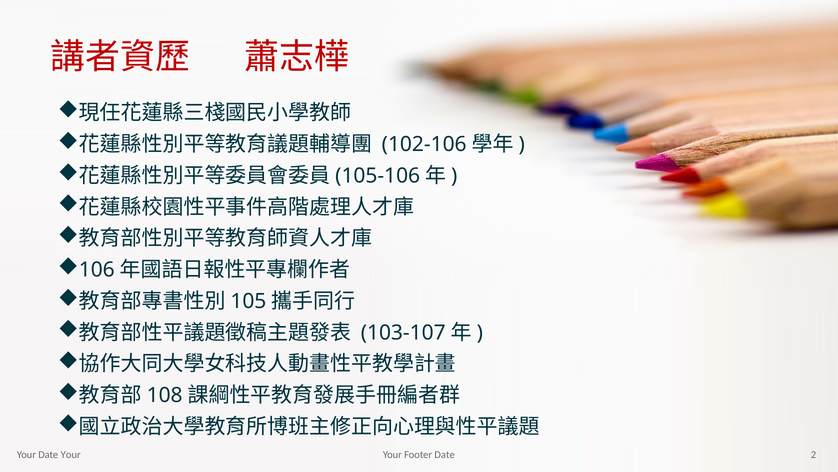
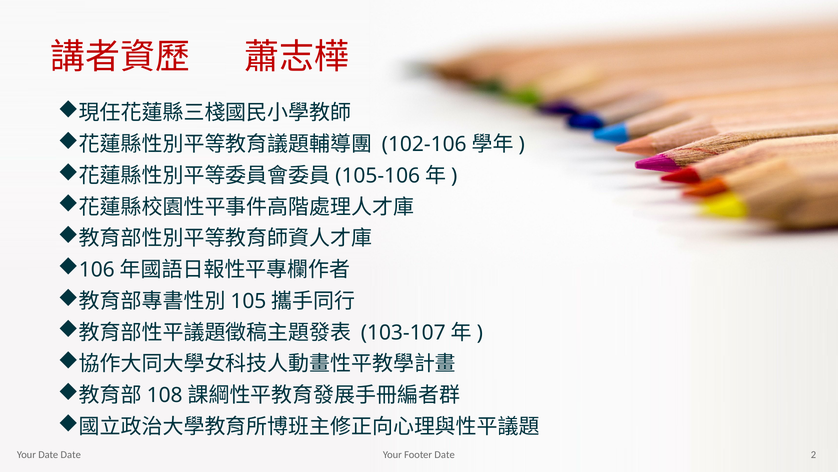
Date Your: Your -> Date
